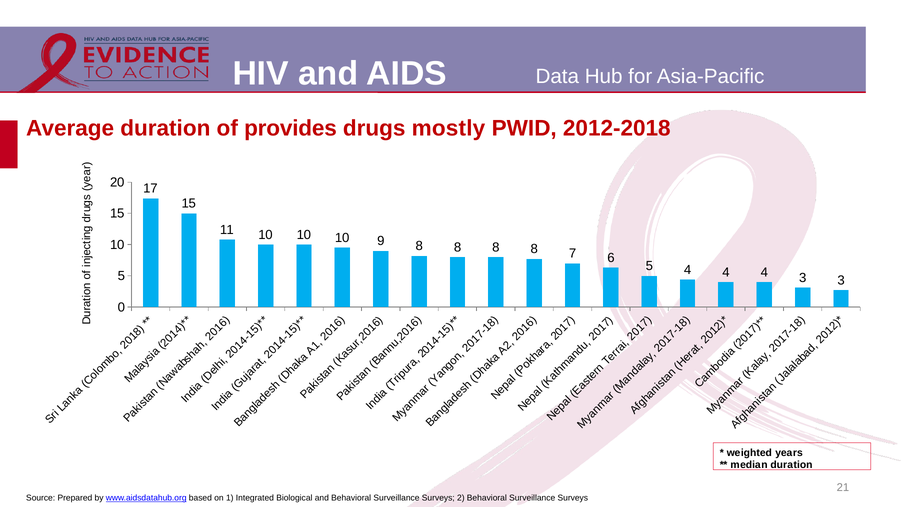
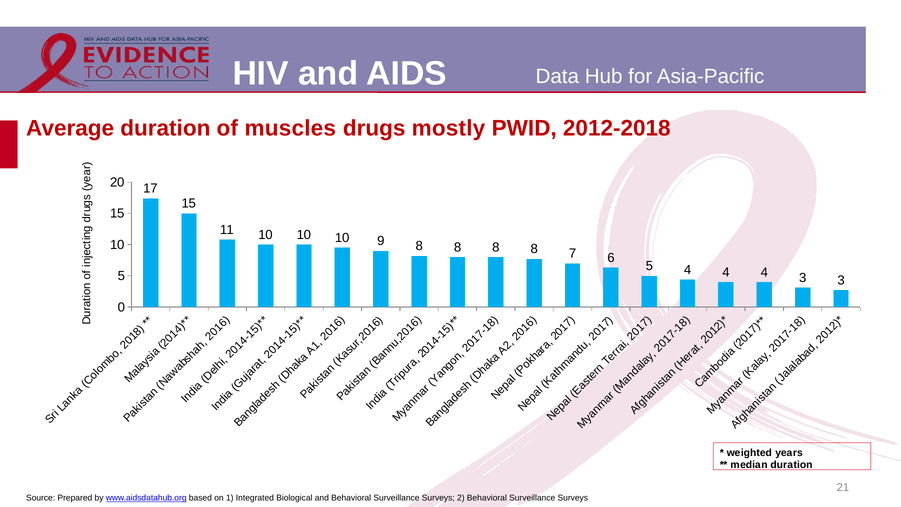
provides: provides -> muscles
